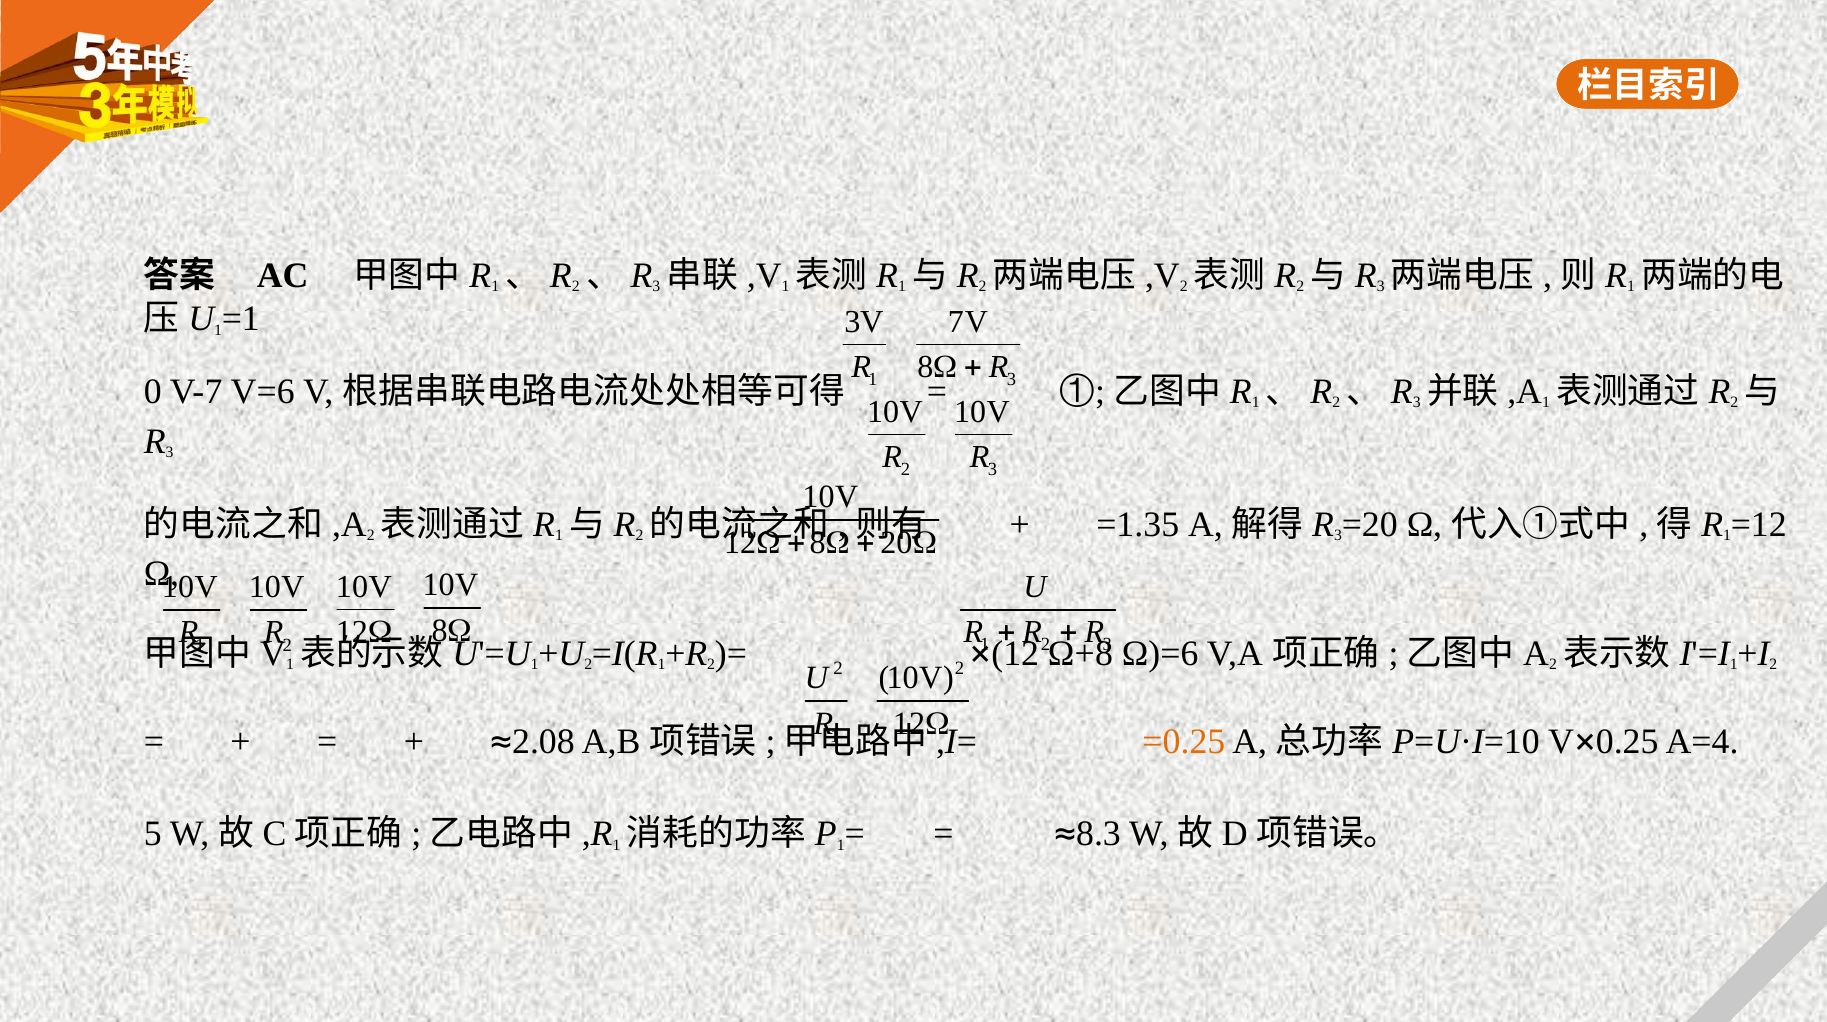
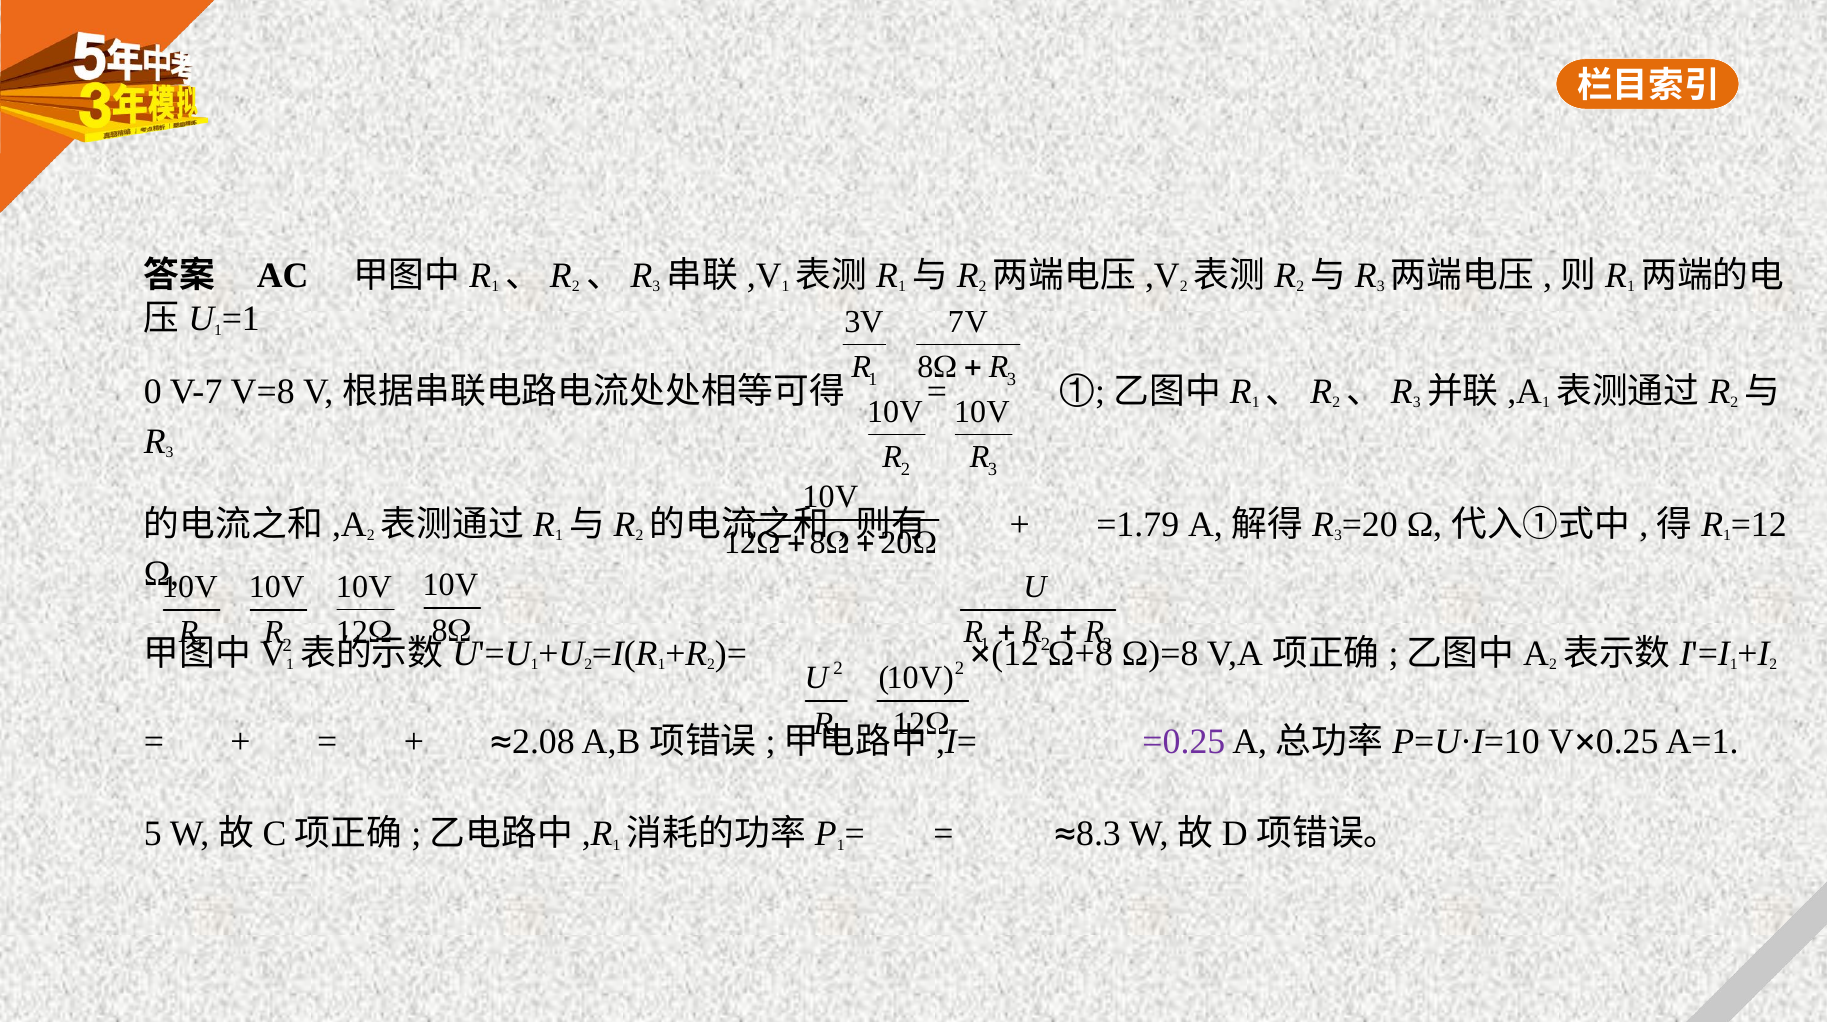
V=6: V=6 -> V=8
=1.35: =1.35 -> =1.79
Ω)=6: Ω)=6 -> Ω)=8
=0.25 colour: orange -> purple
A=4: A=4 -> A=1
